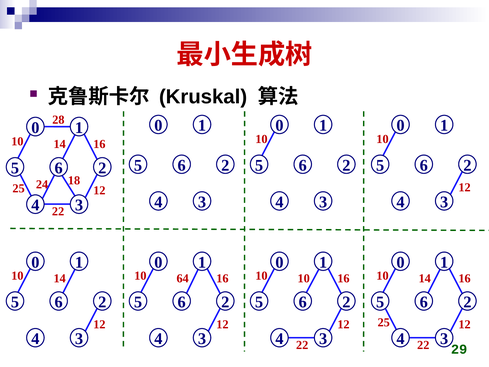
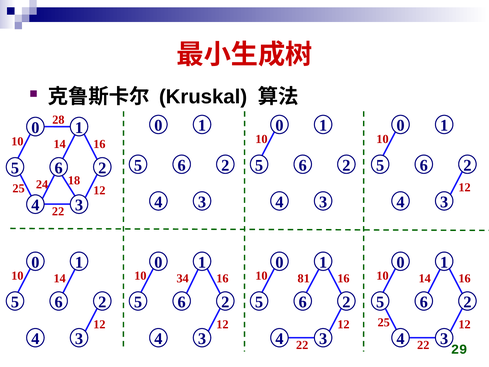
64: 64 -> 34
10 10: 10 -> 81
